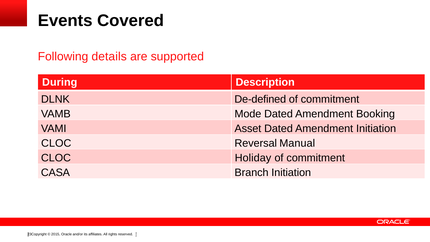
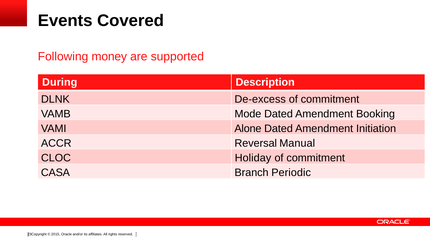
details: details -> money
De-defined: De-defined -> De-excess
Asset: Asset -> Alone
CLOC at (56, 143): CLOC -> ACCR
Branch Initiation: Initiation -> Periodic
